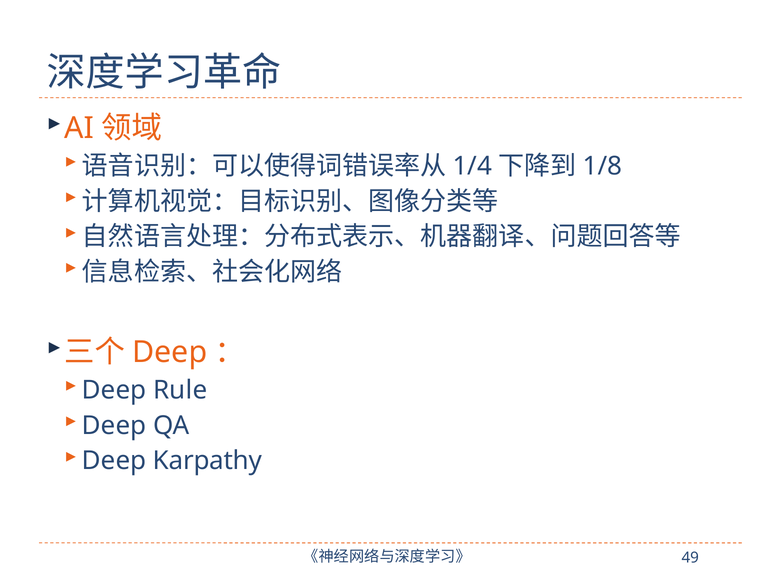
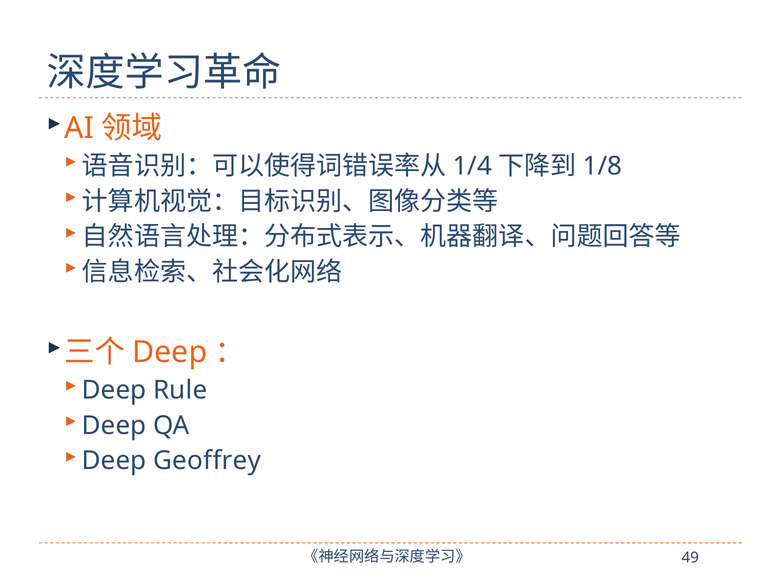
Karpathy: Karpathy -> Geoffrey
